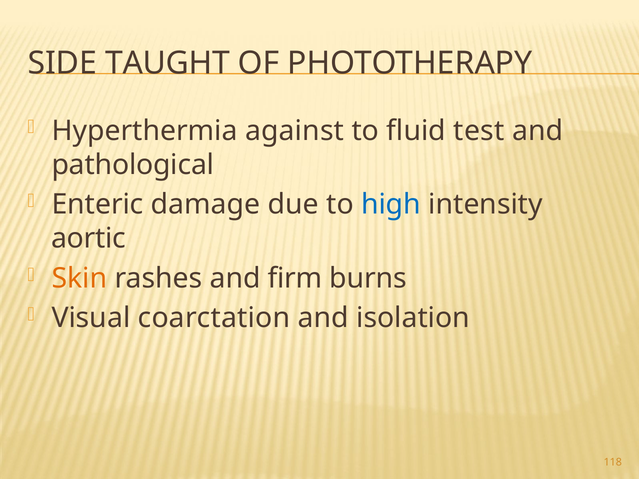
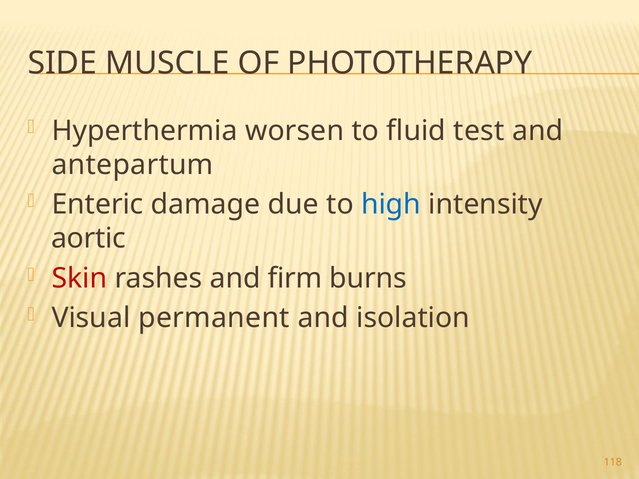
TAUGHT: TAUGHT -> MUSCLE
against: against -> worsen
pathological: pathological -> antepartum
Skin colour: orange -> red
coarctation: coarctation -> permanent
